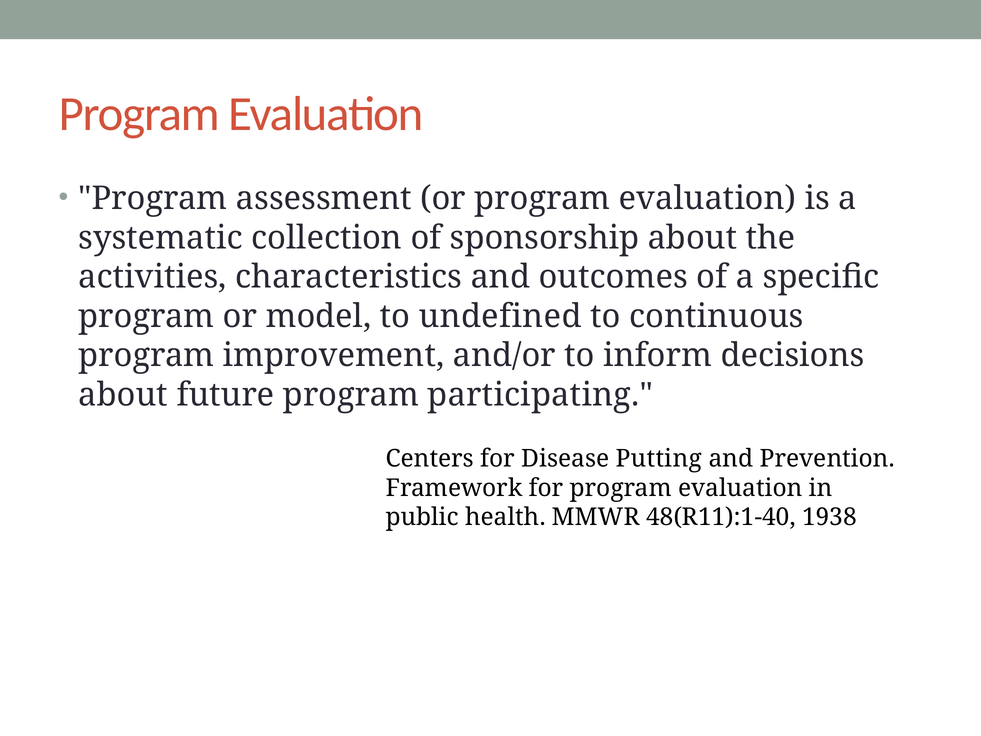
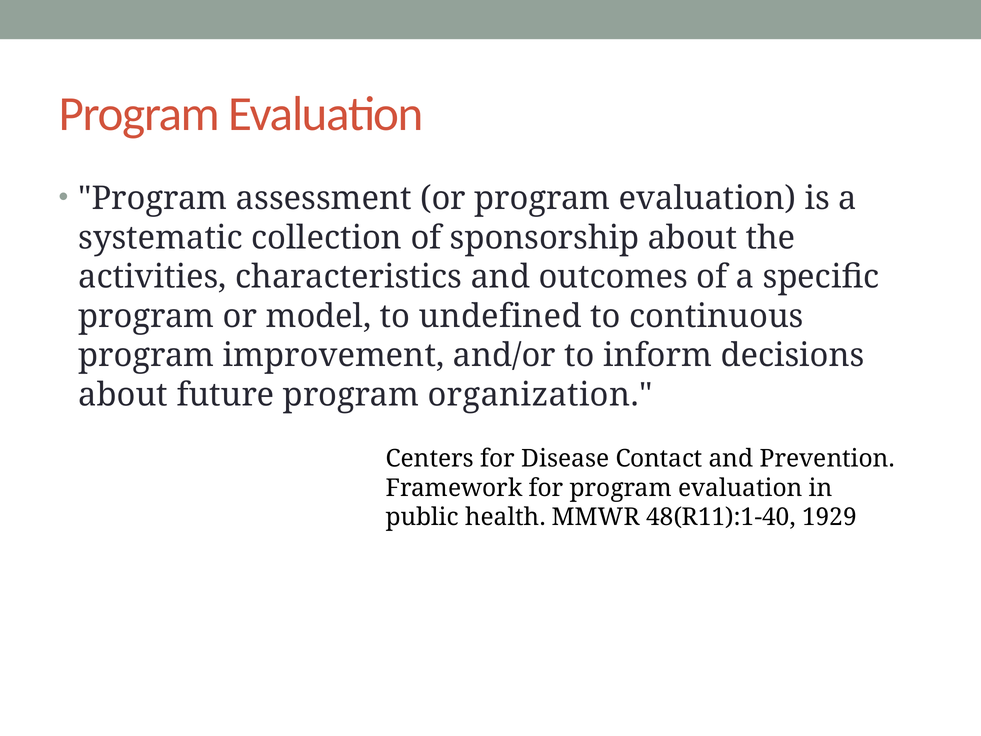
participating: participating -> organization
Putting: Putting -> Contact
1938: 1938 -> 1929
